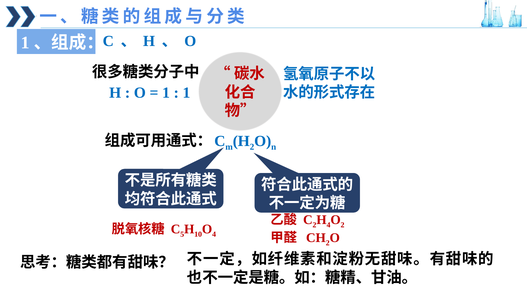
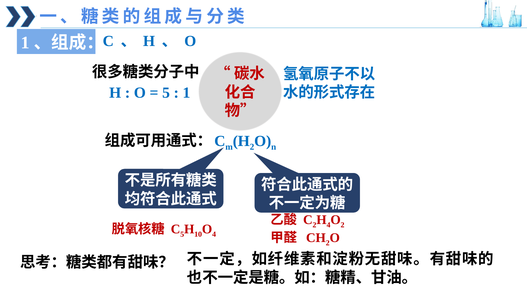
1 at (166, 93): 1 -> 5
